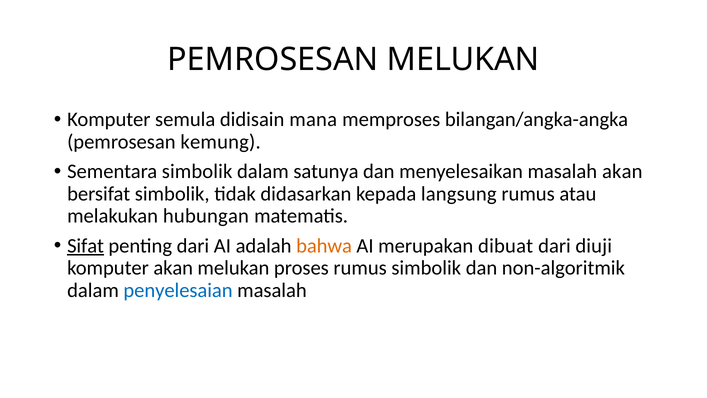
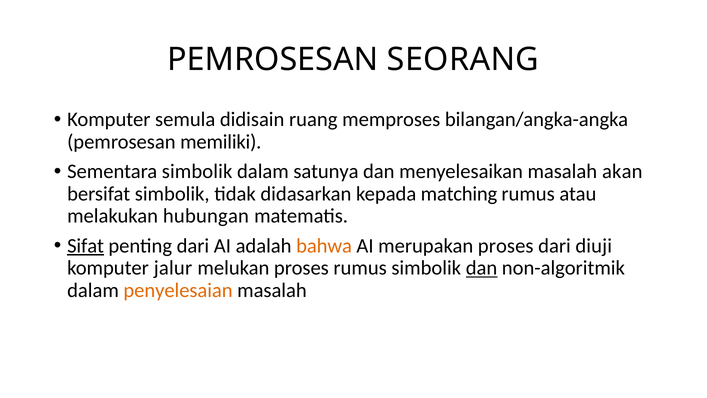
PEMROSESAN MELUKAN: MELUKAN -> SEORANG
mana: mana -> ruang
kemung: kemung -> memiliki
langsung: langsung -> matching
merupakan dibuat: dibuat -> proses
komputer akan: akan -> jalur
dan at (482, 268) underline: none -> present
penyelesaian colour: blue -> orange
